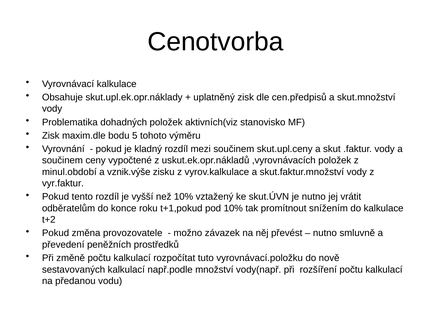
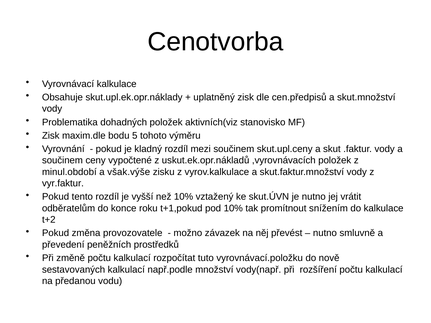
vznik.výše: vznik.výše -> však.výše
